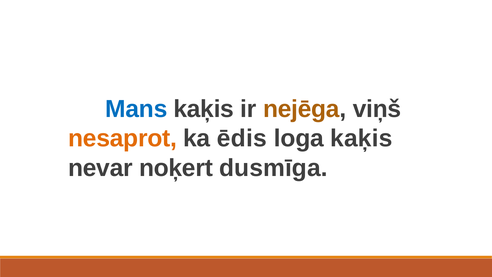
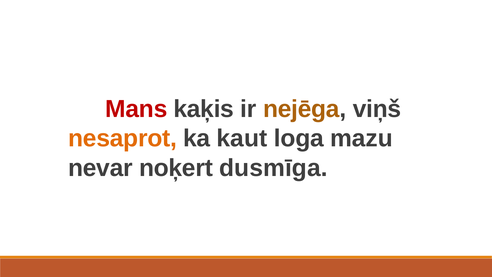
Mans colour: blue -> red
ēdis: ēdis -> kaut
loga kaķis: kaķis -> mazu
